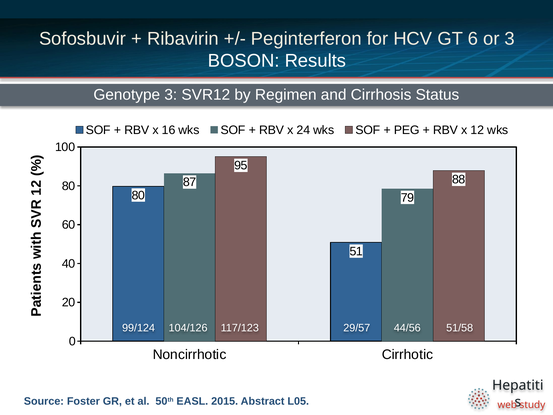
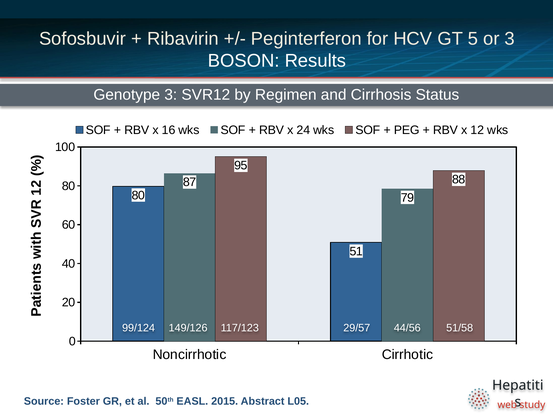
6: 6 -> 5
104/126: 104/126 -> 149/126
